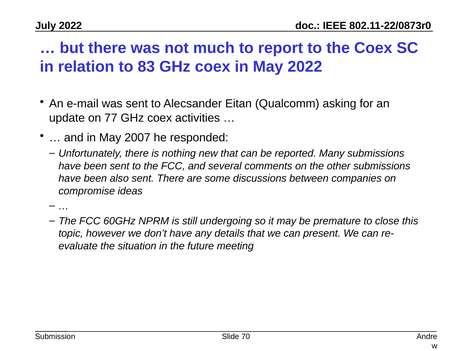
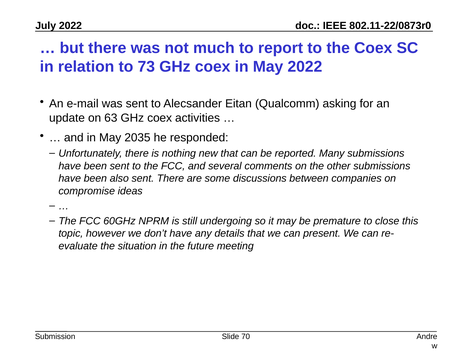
83: 83 -> 73
77: 77 -> 63
2007: 2007 -> 2035
